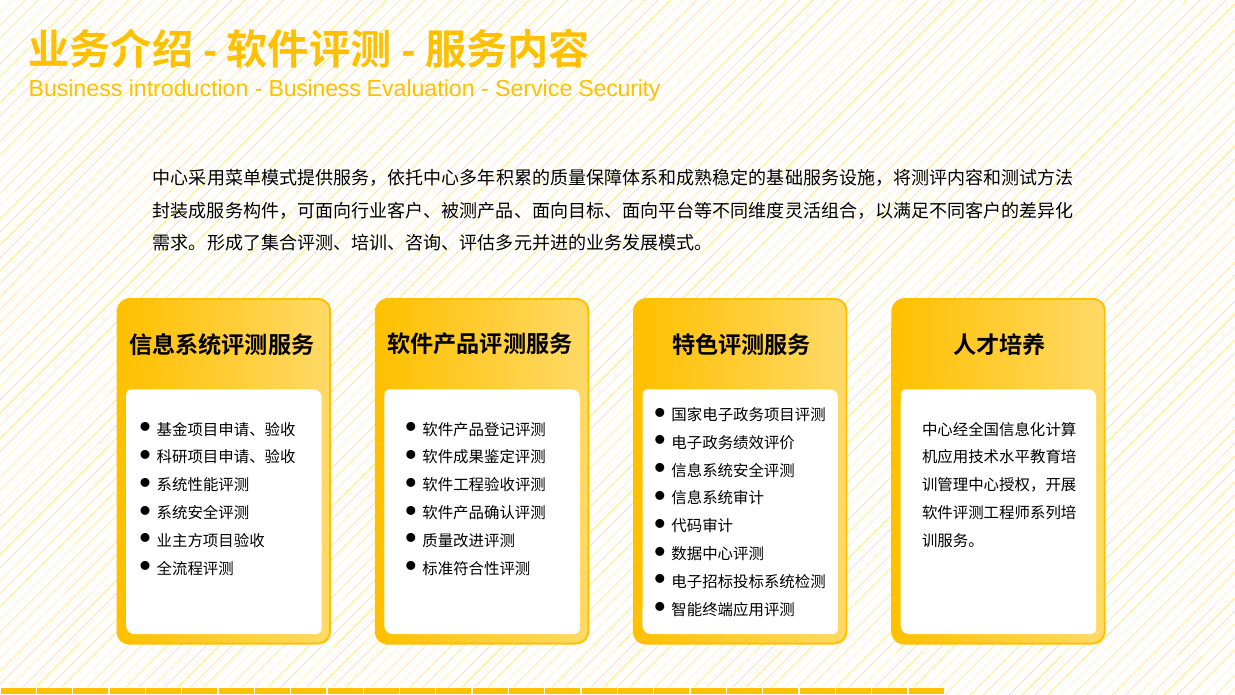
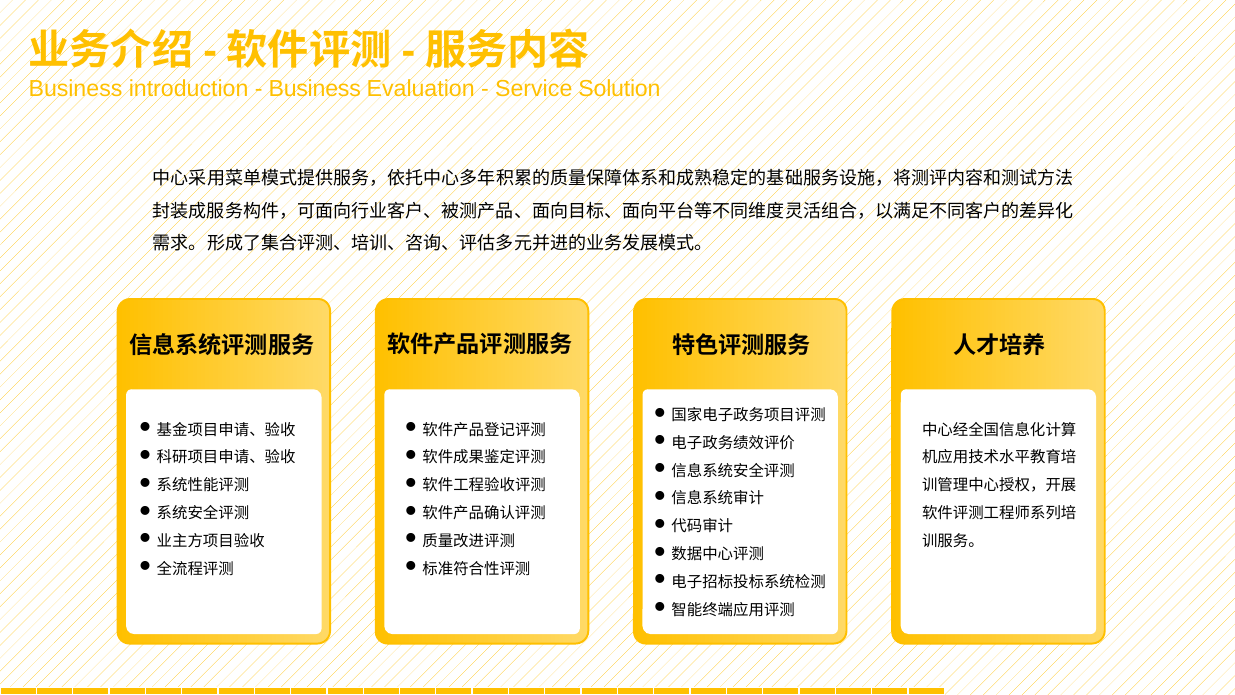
Security: Security -> Solution
